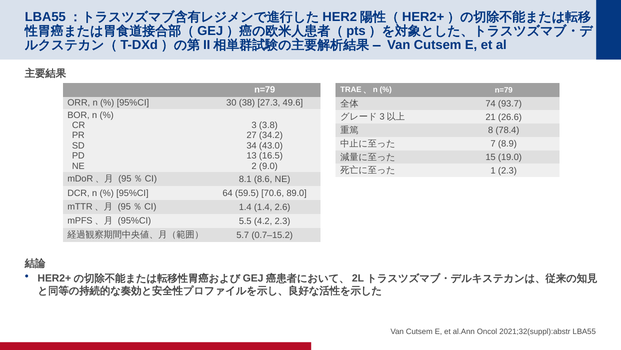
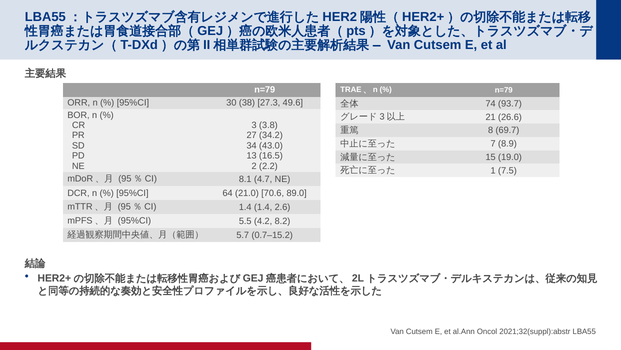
78.4: 78.4 -> 69.7
9.0: 9.0 -> 2.2
1 2.3: 2.3 -> 7.5
8.6: 8.6 -> 4.7
59.5: 59.5 -> 21.0
4.2 2.3: 2.3 -> 8.2
